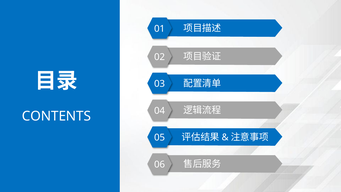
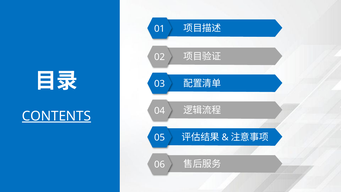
CONTENTS underline: none -> present
